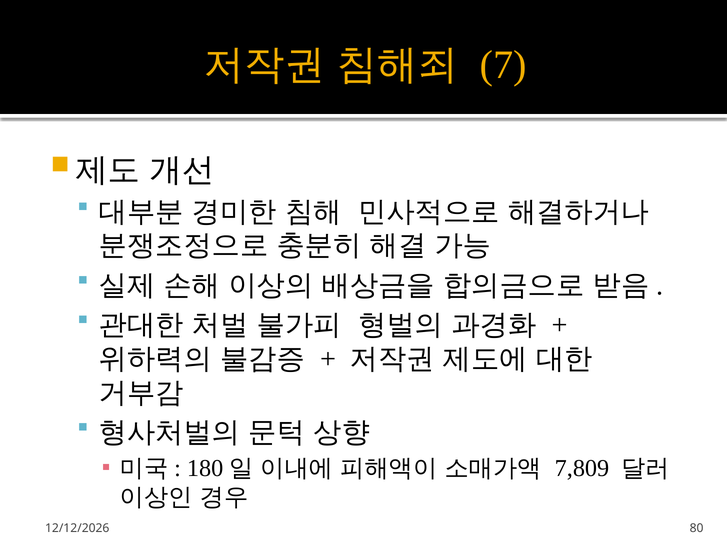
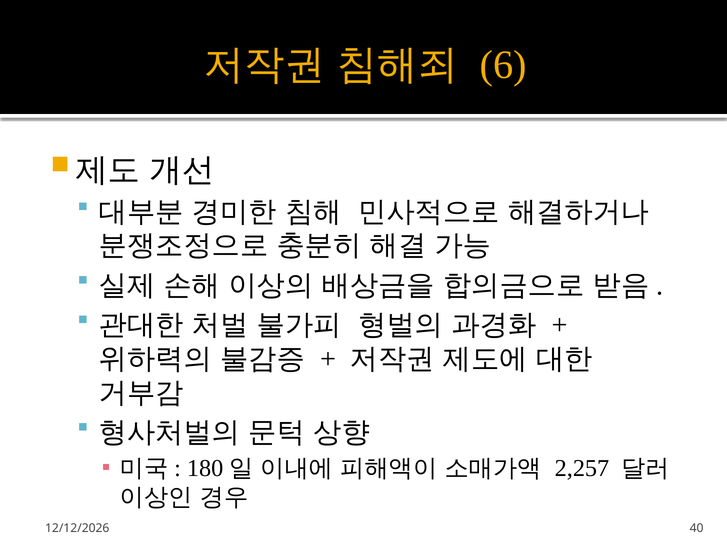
7: 7 -> 6
7,809: 7,809 -> 2,257
80: 80 -> 40
